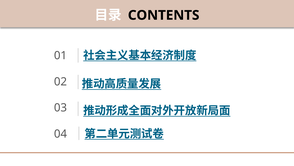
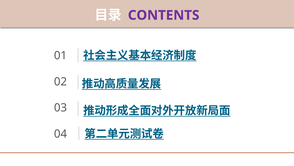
CONTENTS colour: black -> purple
